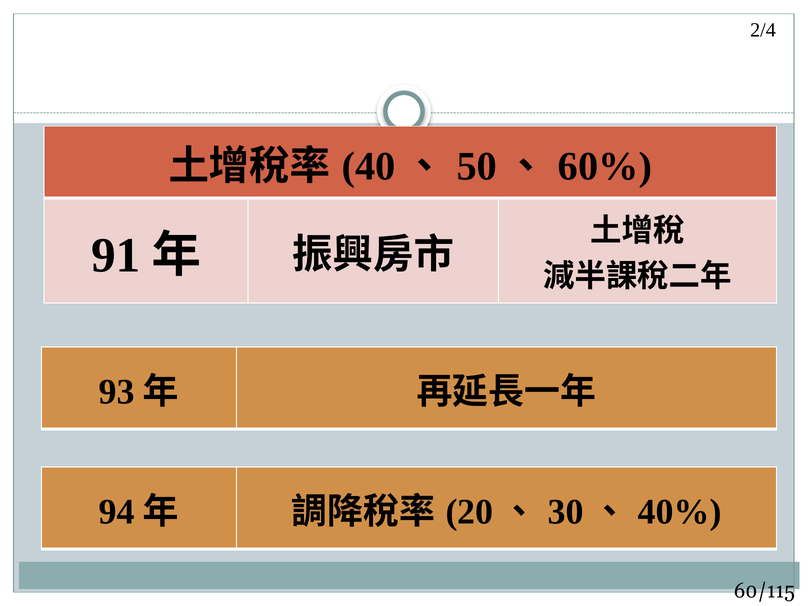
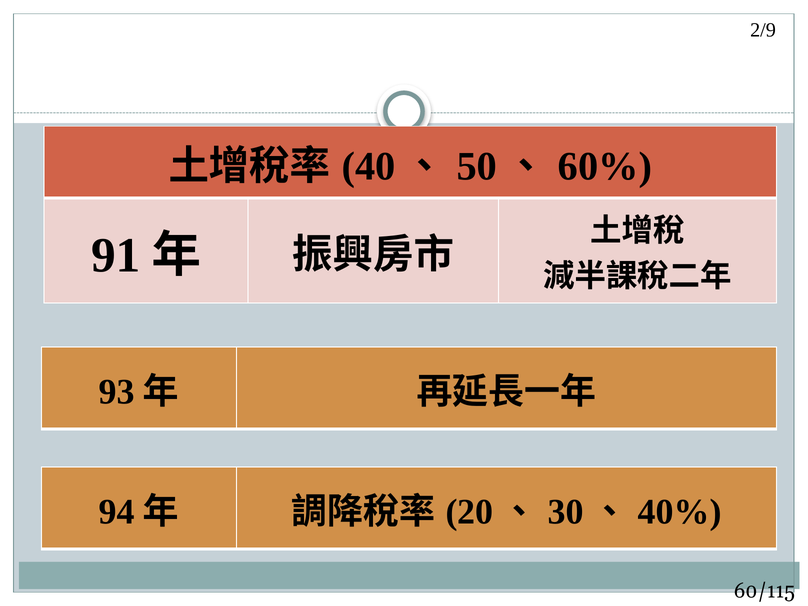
2/4: 2/4 -> 2/9
